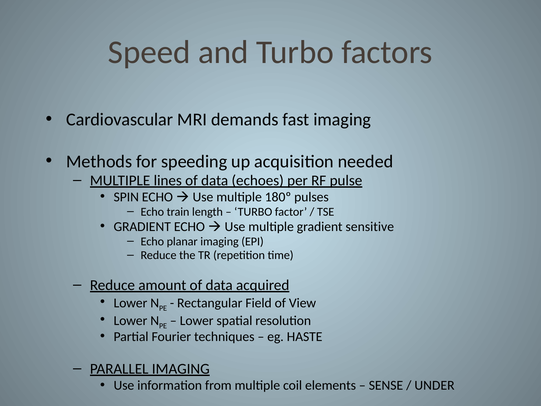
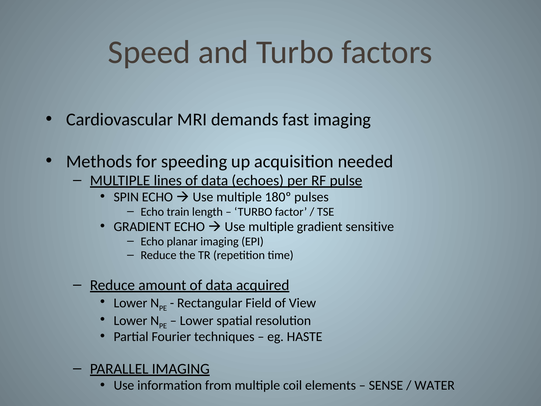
UNDER: UNDER -> WATER
